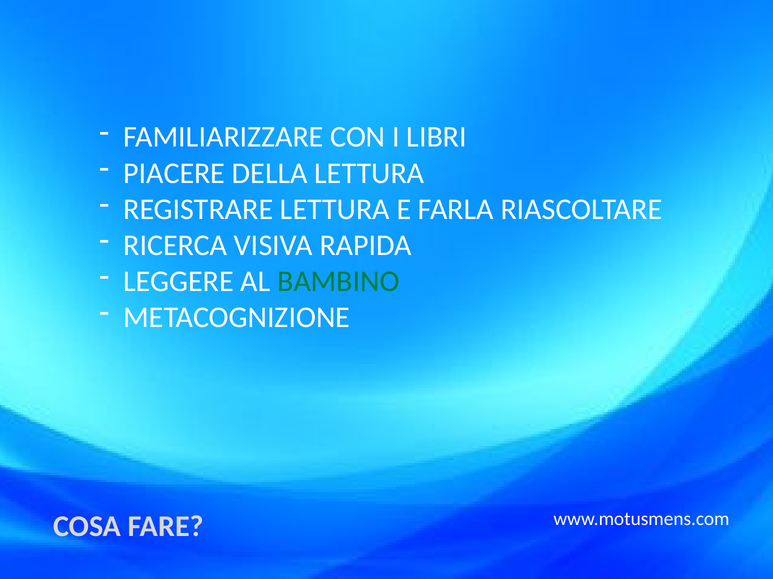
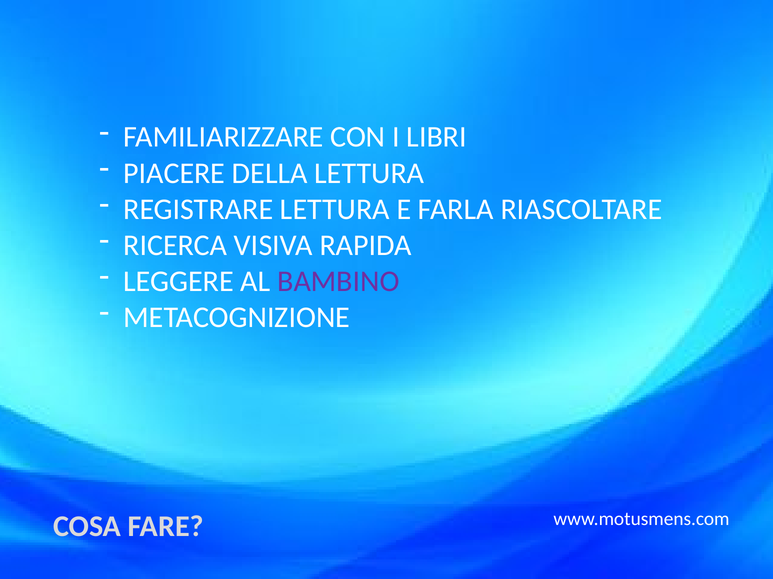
BAMBINO colour: green -> purple
